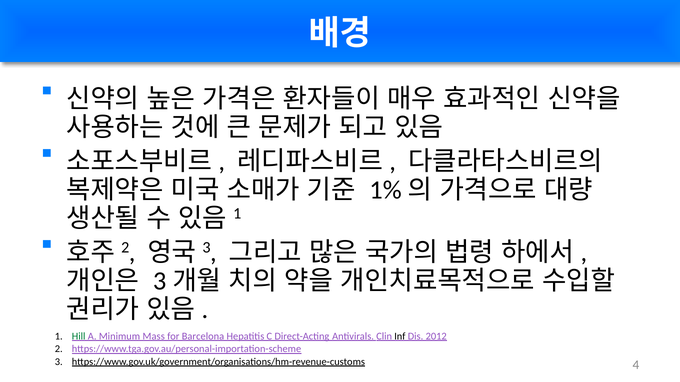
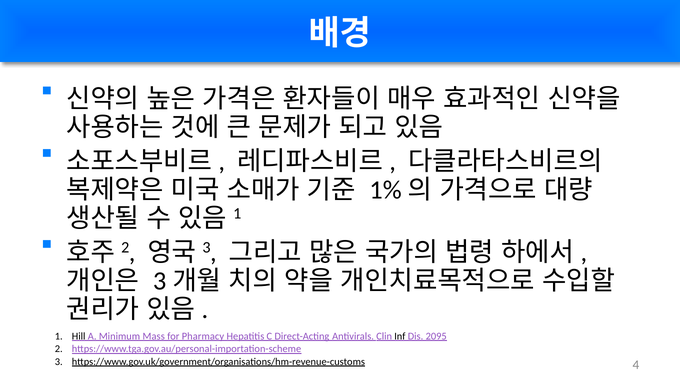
Hill colour: green -> black
Barcelona: Barcelona -> Pharmacy
2012: 2012 -> 2095
